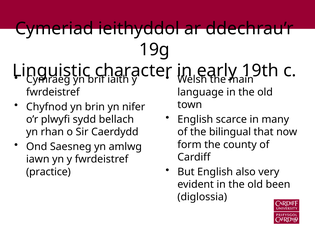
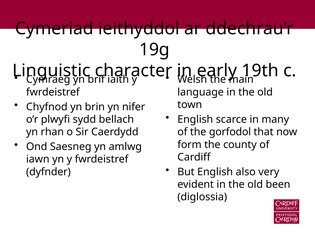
bilingual: bilingual -> gorfodol
practice: practice -> dyfnder
